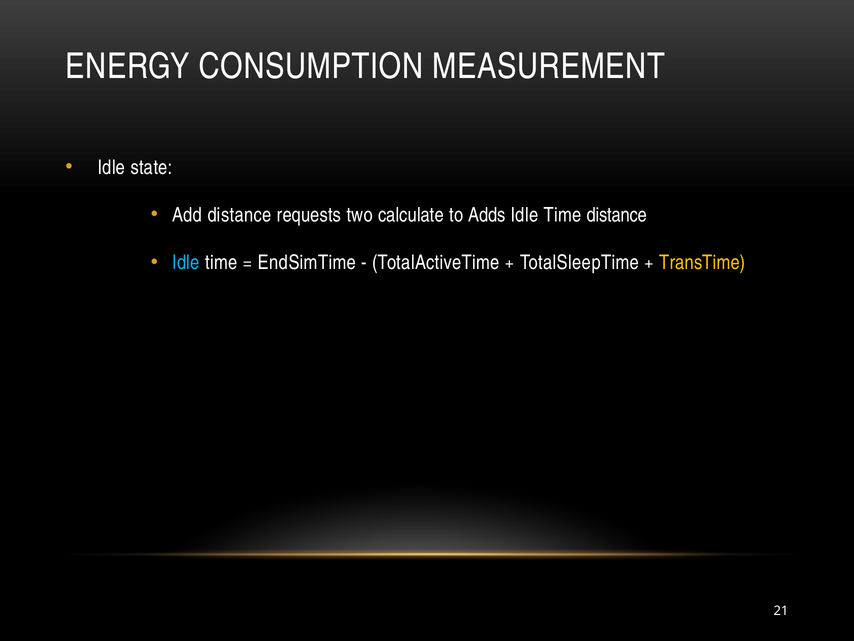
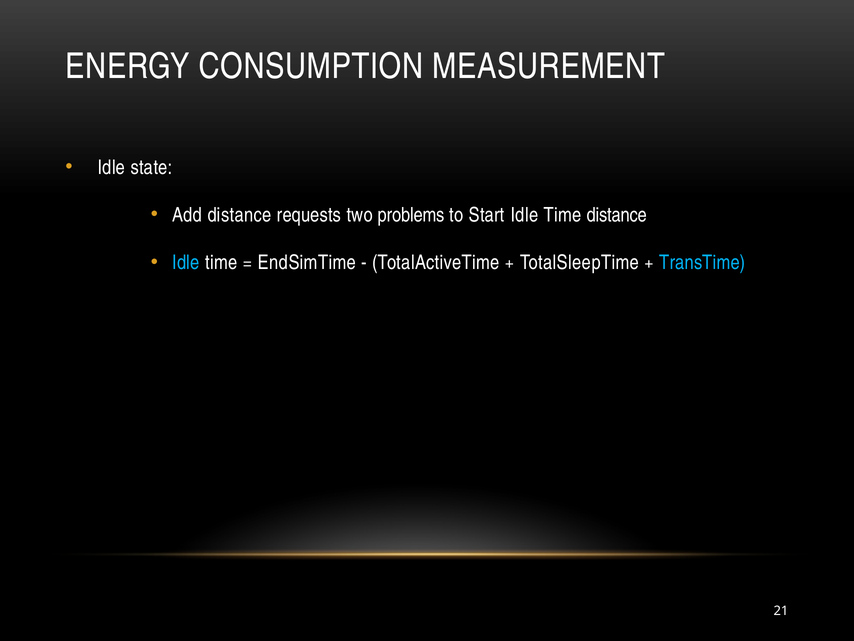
calculate: calculate -> problems
Adds: Adds -> Start
TransTime colour: yellow -> light blue
